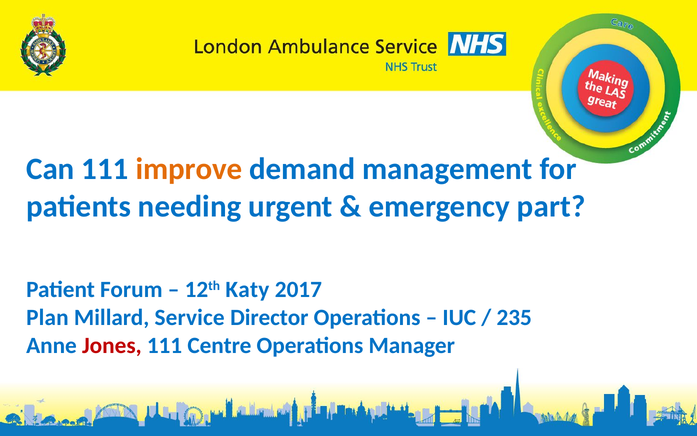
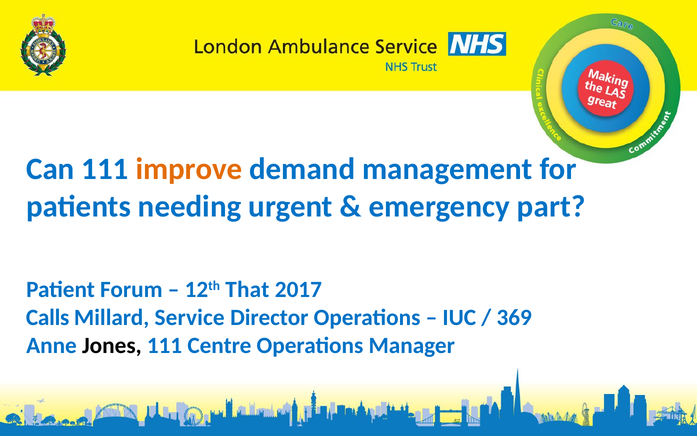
Katy: Katy -> That
Plan: Plan -> Calls
235: 235 -> 369
Jones colour: red -> black
